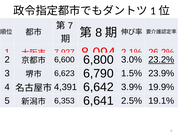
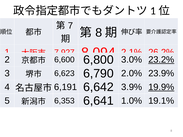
1.5%: 1.5% -> 2.0%
4,391: 4,391 -> 6,191
19.9% underline: none -> present
2.5%: 2.5% -> 1.0%
